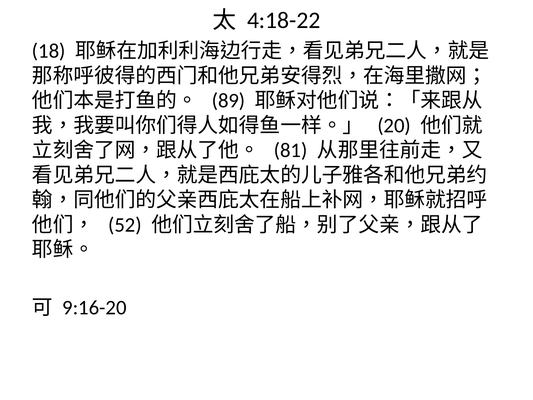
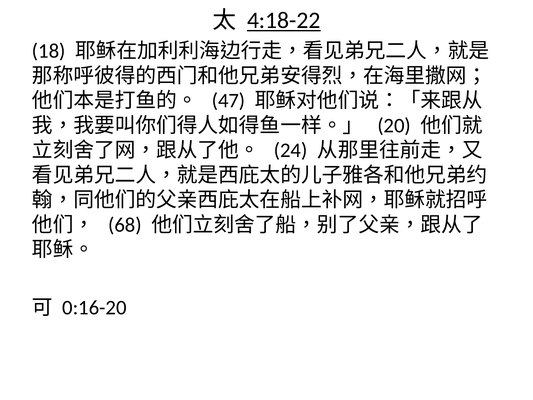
4:18-22 underline: none -> present
89: 89 -> 47
81: 81 -> 24
52: 52 -> 68
9:16-20: 9:16-20 -> 0:16-20
